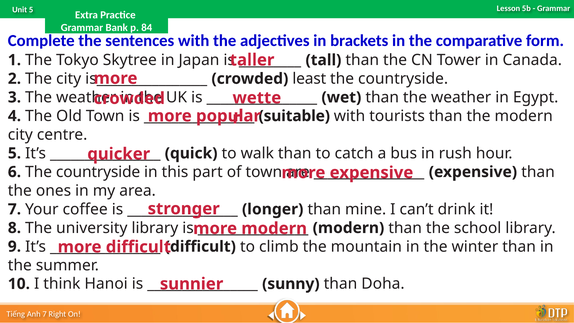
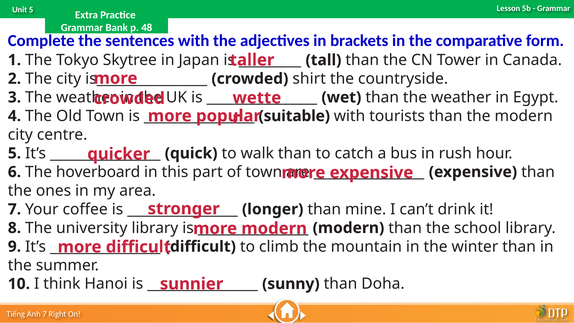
84: 84 -> 48
least: least -> shirt
6 The countryside: countryside -> hoverboard
